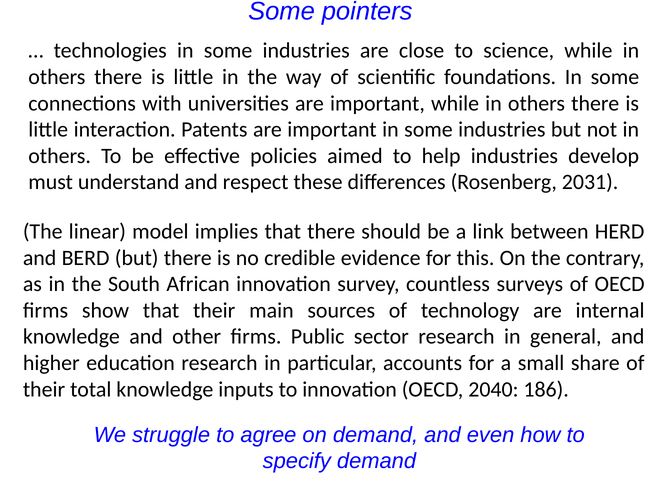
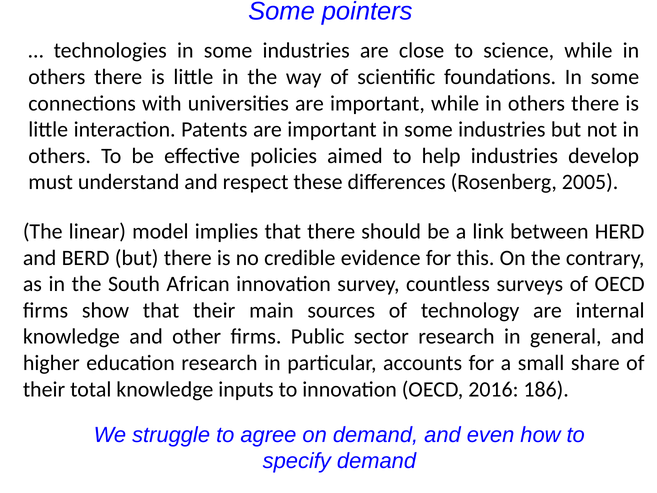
2031: 2031 -> 2005
2040: 2040 -> 2016
